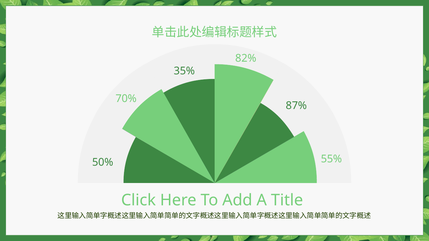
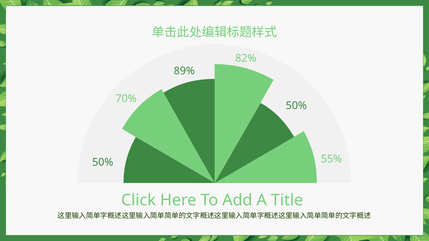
35%: 35% -> 89%
87% at (296, 106): 87% -> 50%
